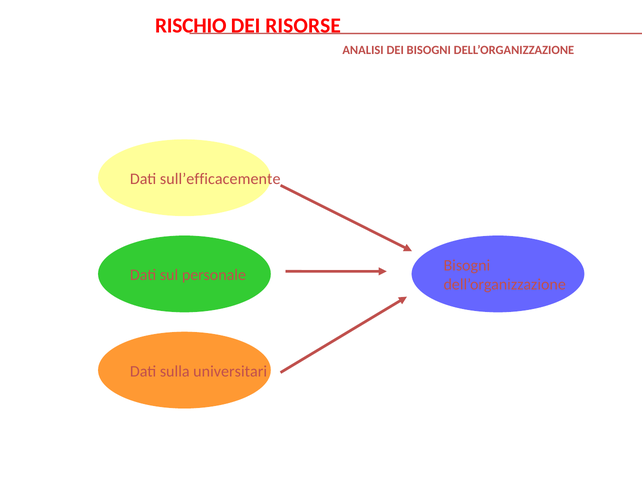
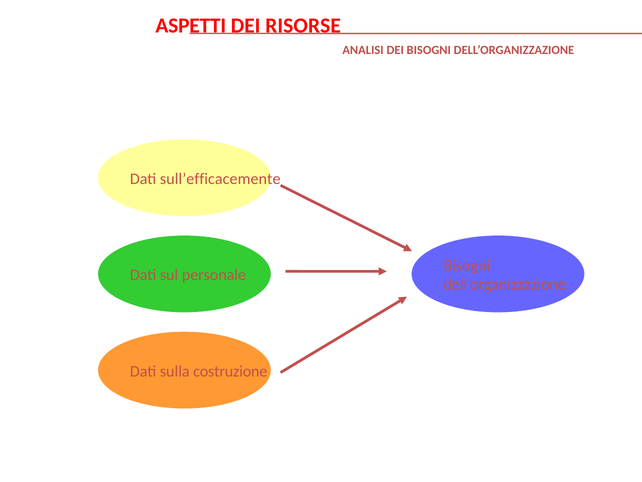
RISCHIO: RISCHIO -> ASPETTI
universitari: universitari -> costruzione
